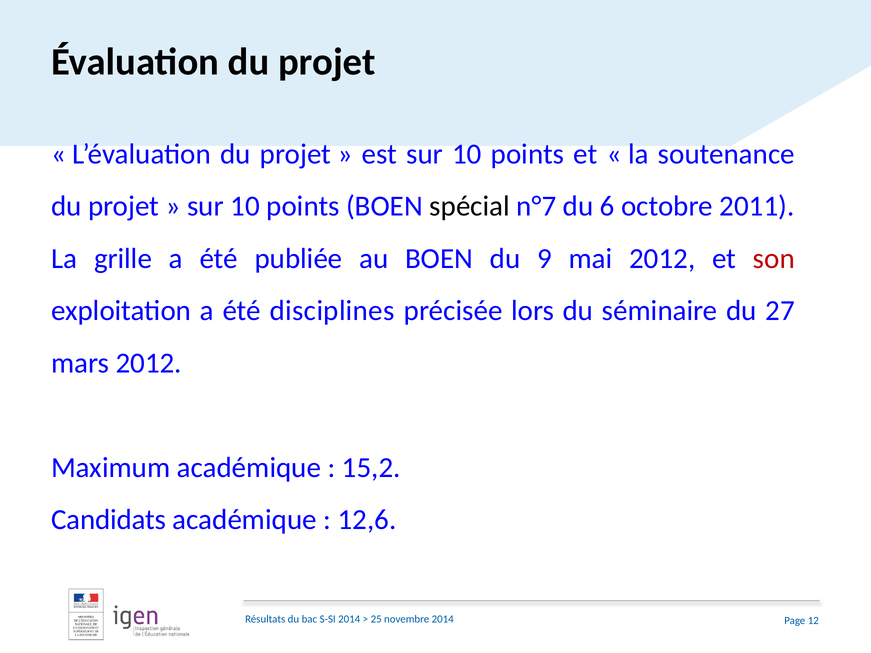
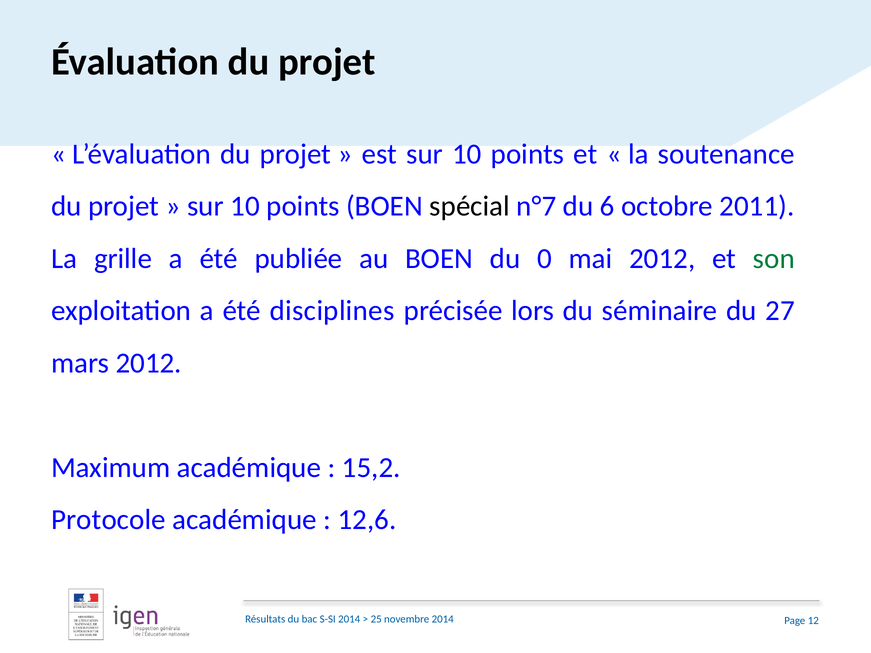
9: 9 -> 0
son colour: red -> green
Candidats: Candidats -> Protocole
